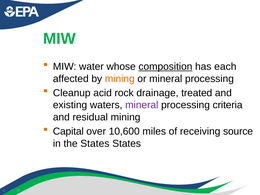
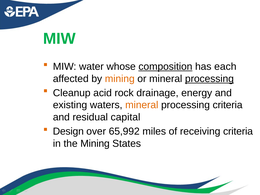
processing at (209, 79) underline: none -> present
treated: treated -> energy
mineral at (142, 105) colour: purple -> orange
residual mining: mining -> capital
Capital: Capital -> Design
10,600: 10,600 -> 65,992
receiving source: source -> criteria
the States: States -> Mining
